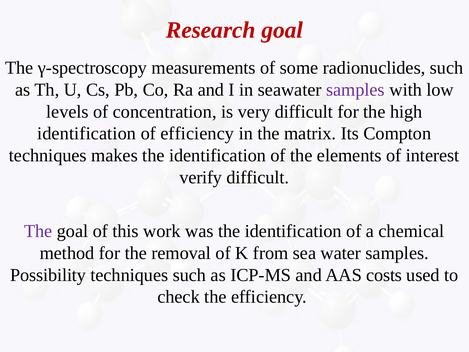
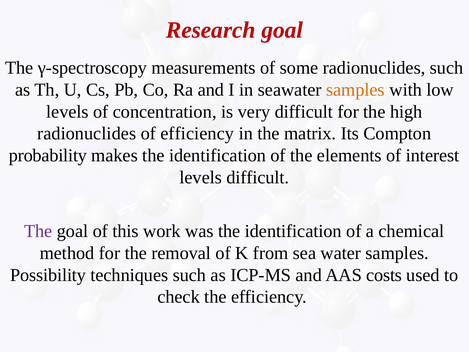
samples at (355, 90) colour: purple -> orange
identification at (87, 134): identification -> radionuclides
techniques at (48, 155): techniques -> probability
verify at (201, 177): verify -> levels
